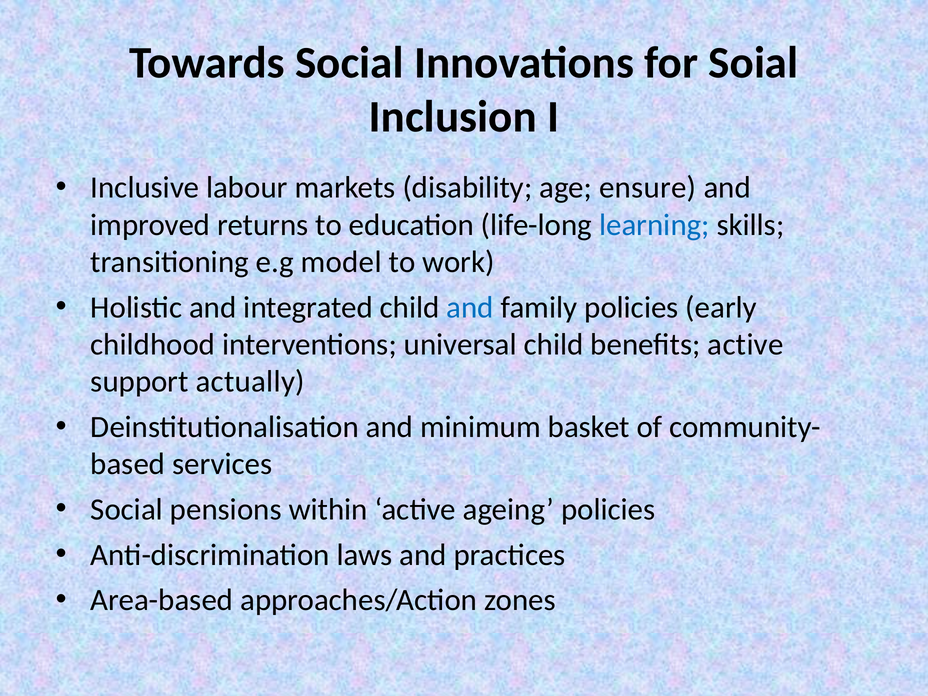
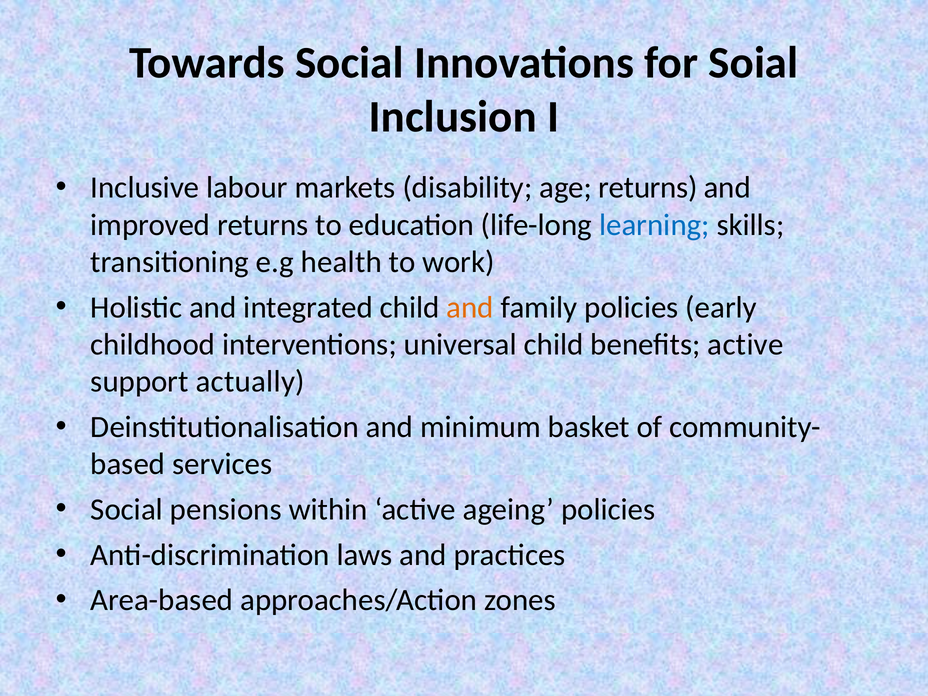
age ensure: ensure -> returns
model: model -> health
and at (470, 307) colour: blue -> orange
